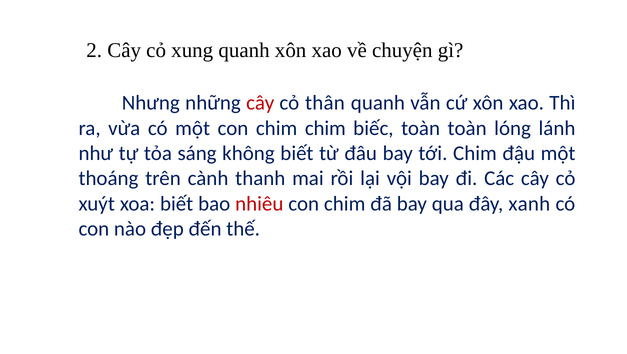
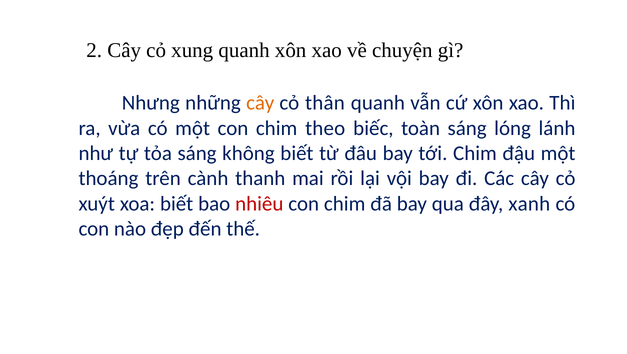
cây at (260, 103) colour: red -> orange
chim chim: chim -> theo
toàn toàn: toàn -> sáng
